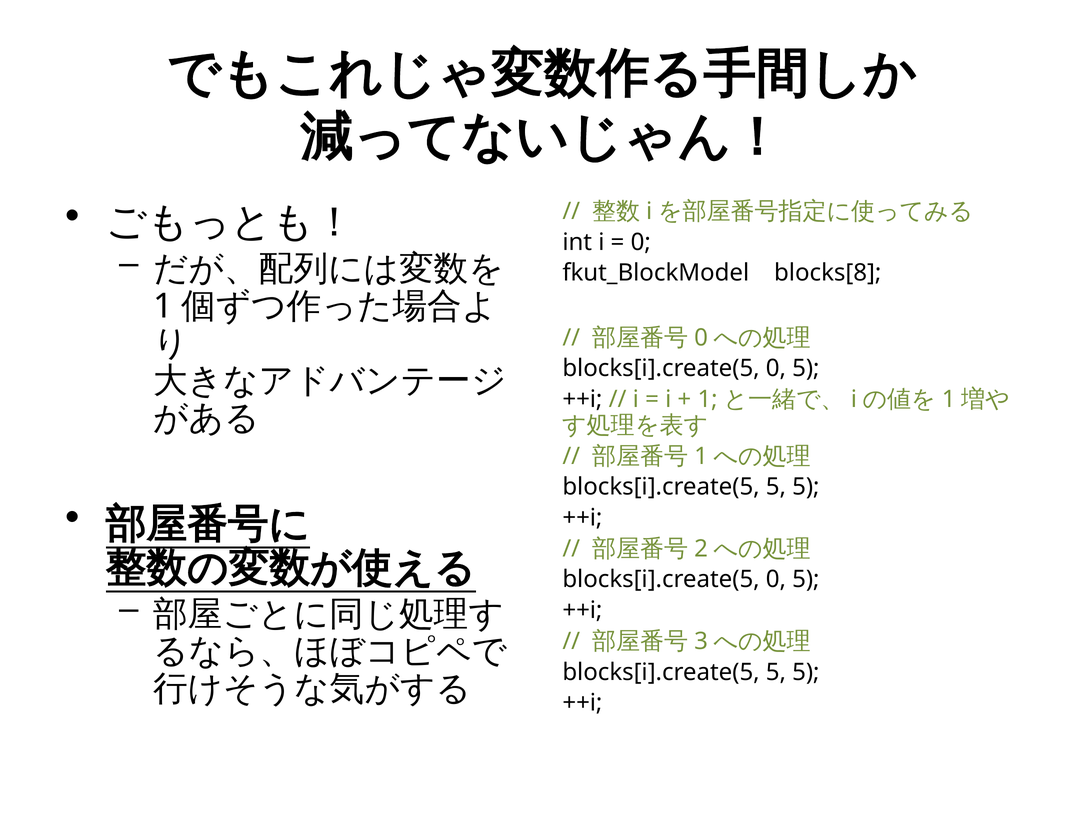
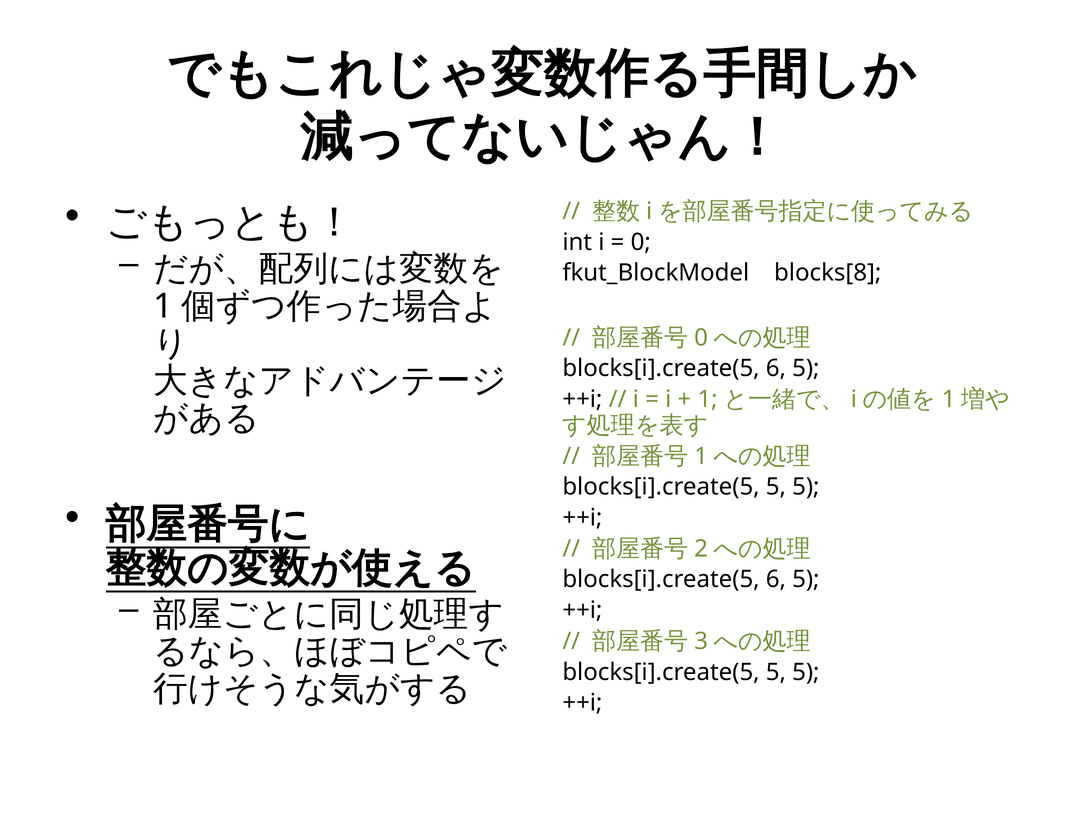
0 at (776, 369): 0 -> 6
0 at (776, 580): 0 -> 6
